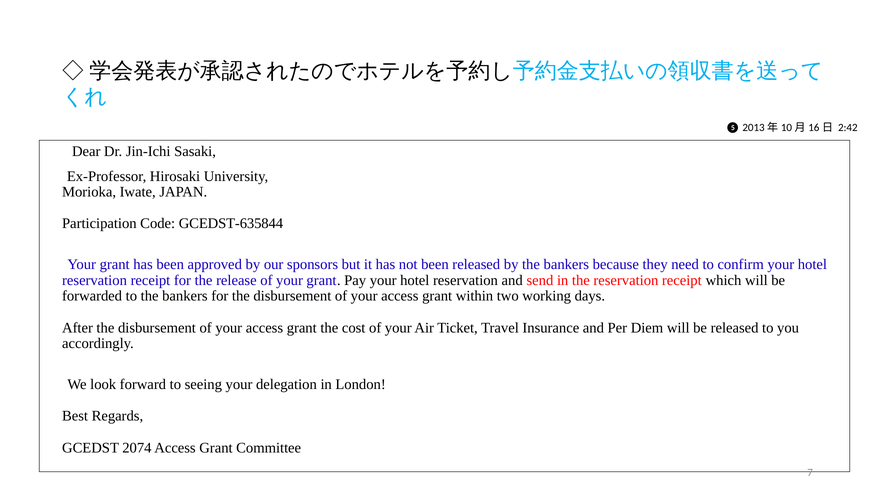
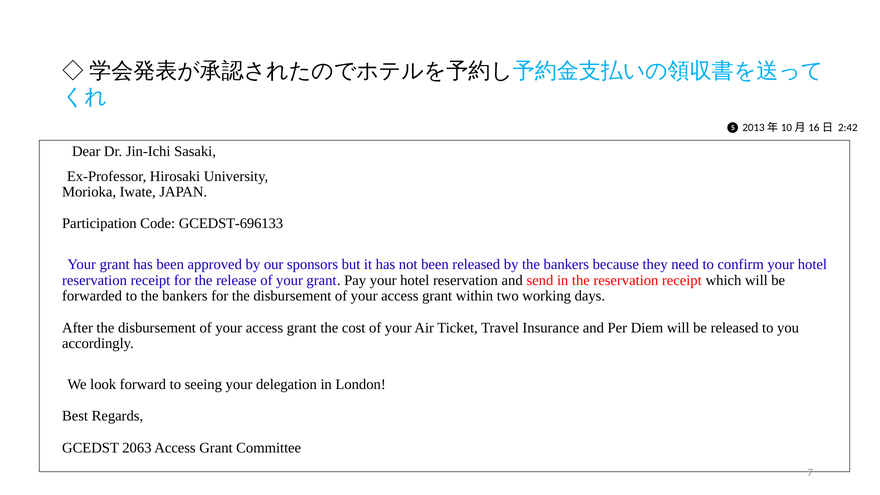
GCEDST-635844: GCEDST-635844 -> GCEDST-696133
2074: 2074 -> 2063
